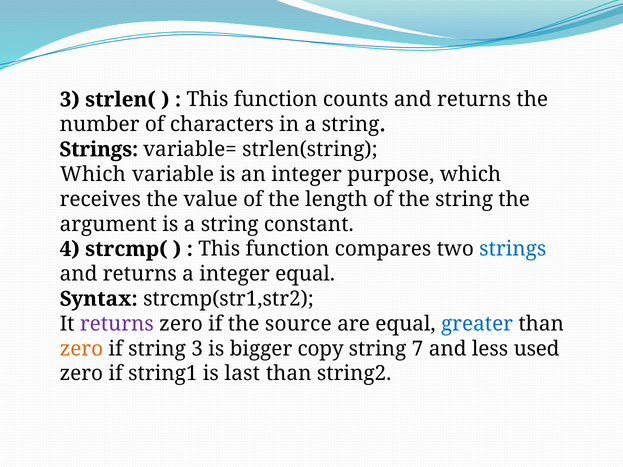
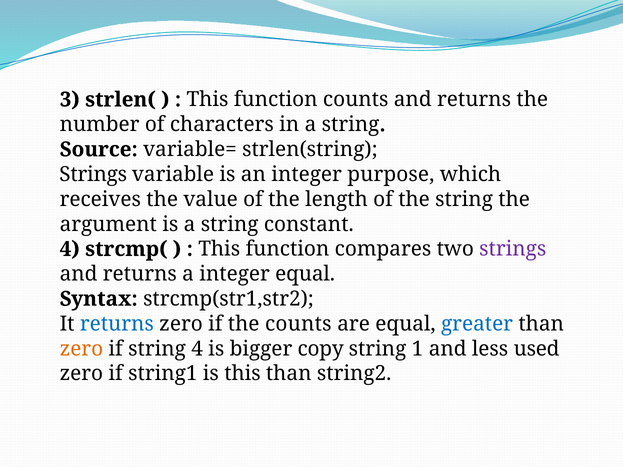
Strings at (99, 150): Strings -> Source
Which at (93, 174): Which -> Strings
strings at (513, 249) colour: blue -> purple
returns at (117, 324) colour: purple -> blue
the source: source -> counts
string 3: 3 -> 4
7: 7 -> 1
is last: last -> this
